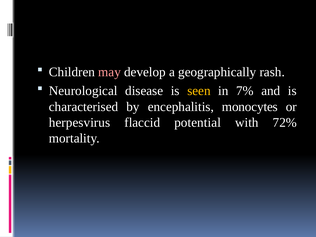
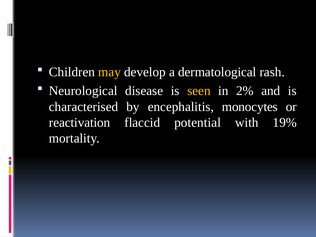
may colour: pink -> yellow
geographically: geographically -> dermatological
7%: 7% -> 2%
herpesvirus: herpesvirus -> reactivation
72%: 72% -> 19%
